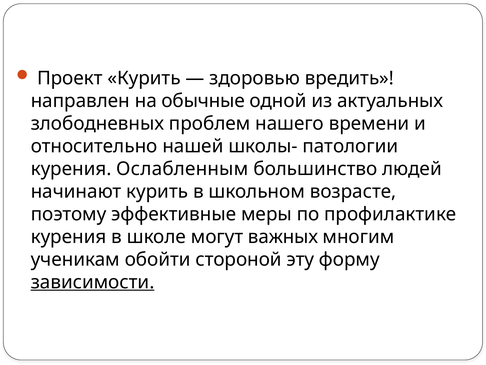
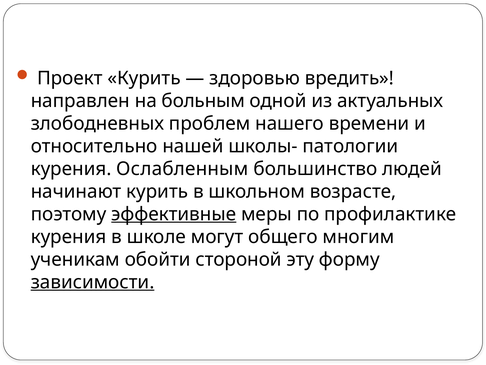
обычные: обычные -> больным
эффективные underline: none -> present
важных: важных -> общего
